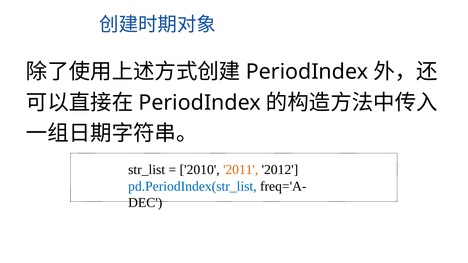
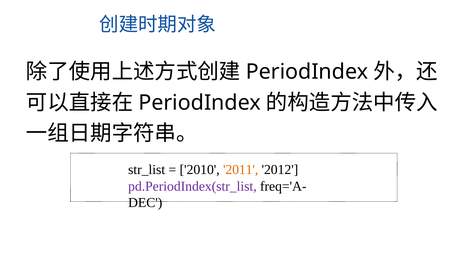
pd.PeriodIndex(str_list colour: blue -> purple
